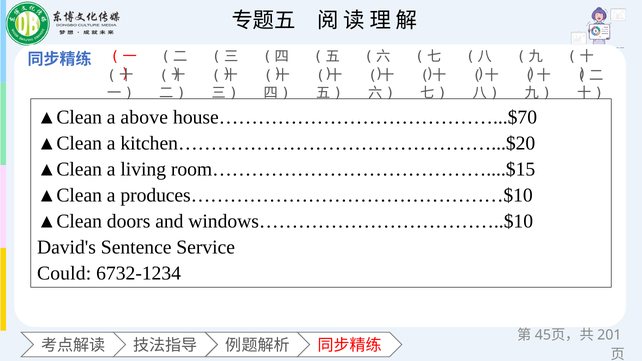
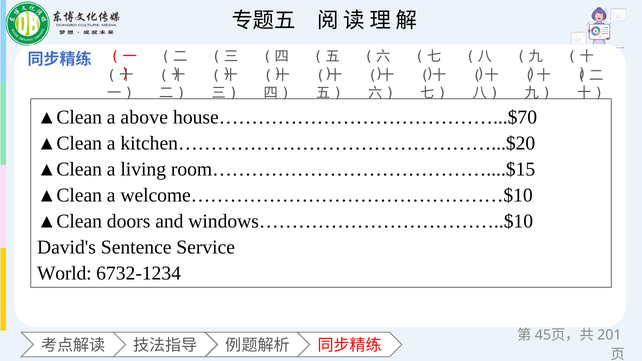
produces…………………………………………$10: produces…………………………………………$10 -> welcome…………………………………………$10
Could: Could -> World
